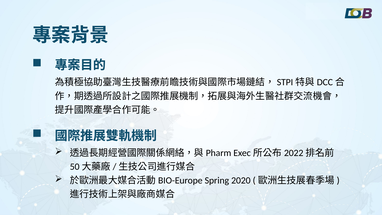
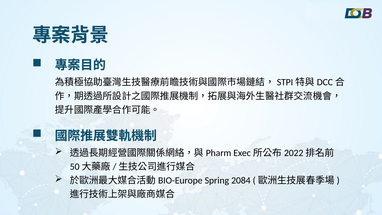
2020: 2020 -> 2084
